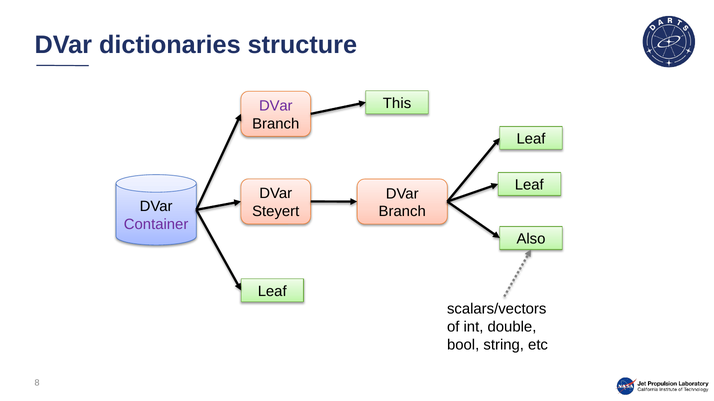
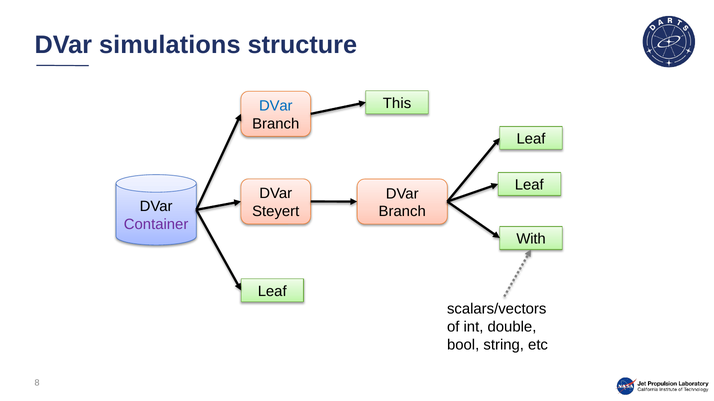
dictionaries: dictionaries -> simulations
DVar at (276, 106) colour: purple -> blue
Also: Also -> With
